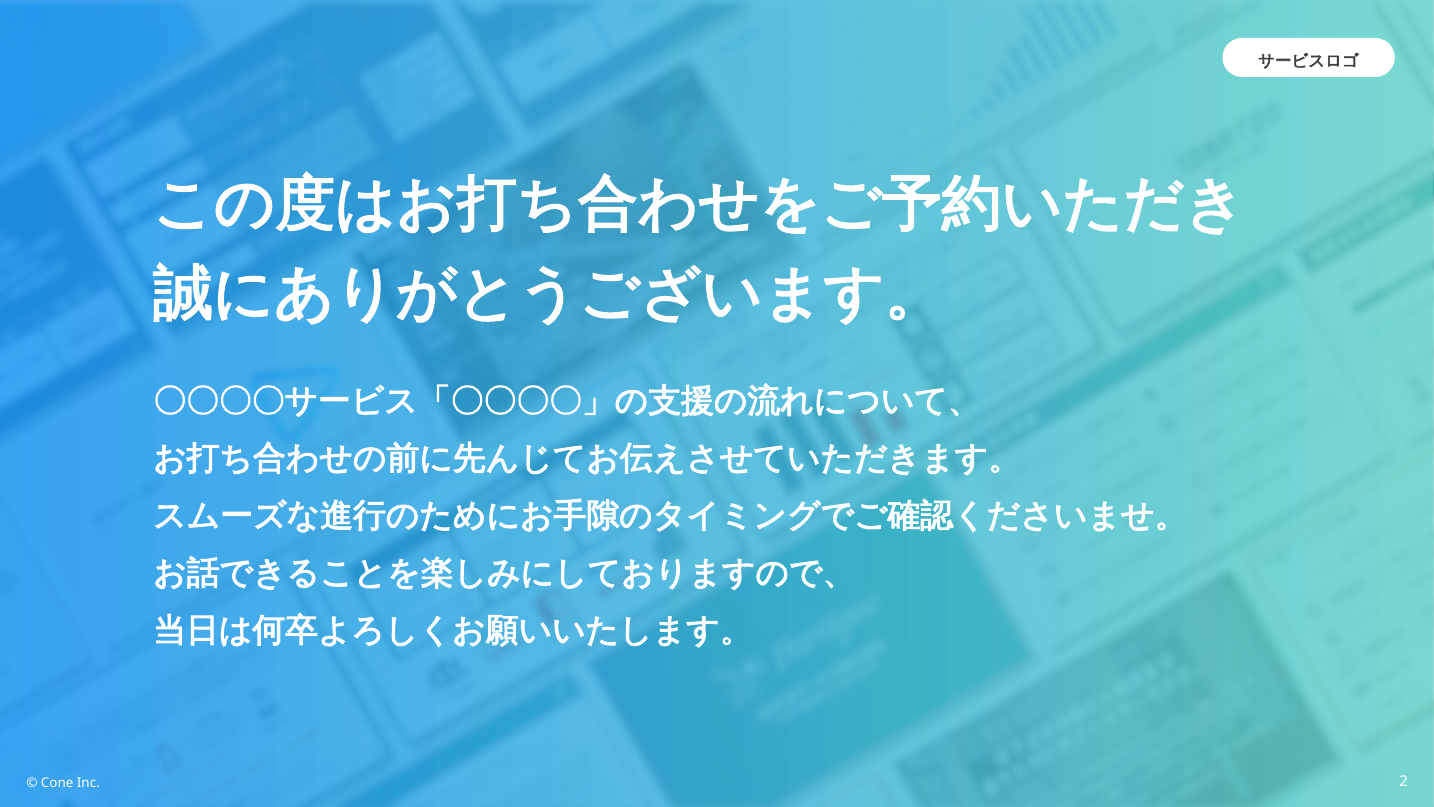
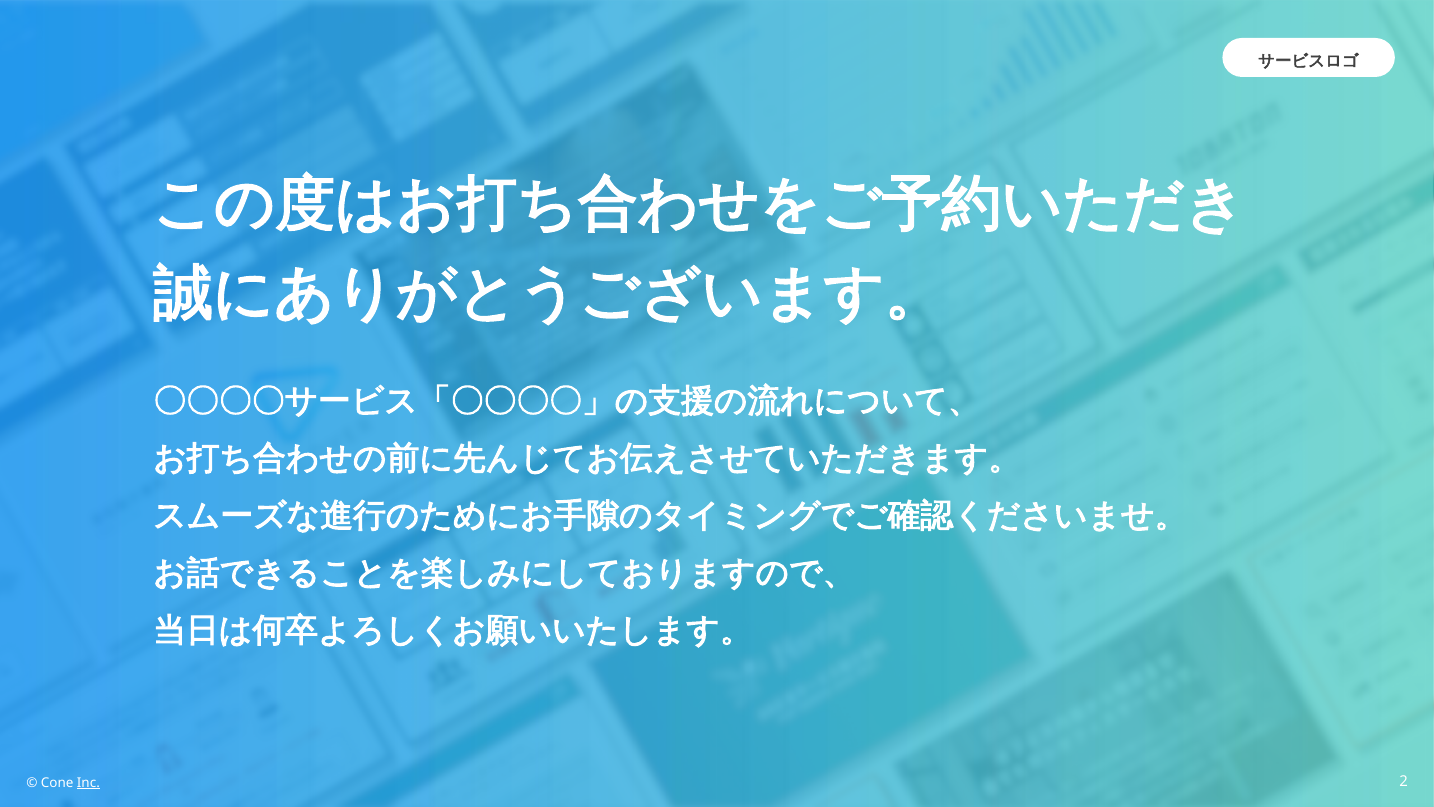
Inc underline: none -> present
